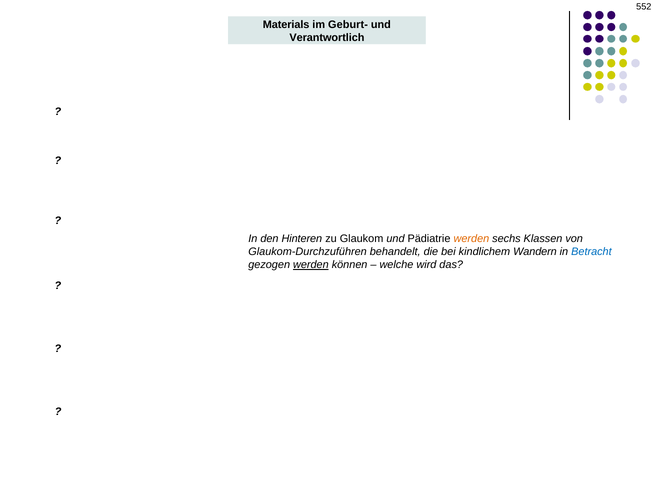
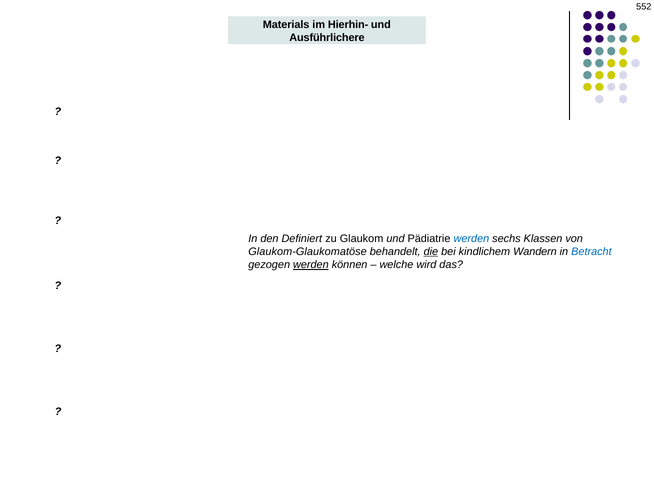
Geburt-: Geburt- -> Hierhin-
Verantwortlich: Verantwortlich -> Ausführlichere
Hinteren: Hinteren -> Definiert
werden at (471, 239) colour: orange -> blue
Glaukom-Durchzuführen: Glaukom-Durchzuführen -> Glaukom-Glaukomatöse
die underline: none -> present
